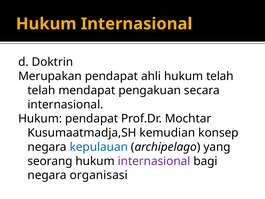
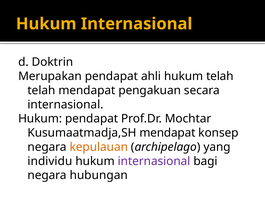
Kusumaatmadja,SH kemudian: kemudian -> mendapat
kepulauan colour: blue -> orange
seorang: seorang -> individu
organisasi: organisasi -> hubungan
